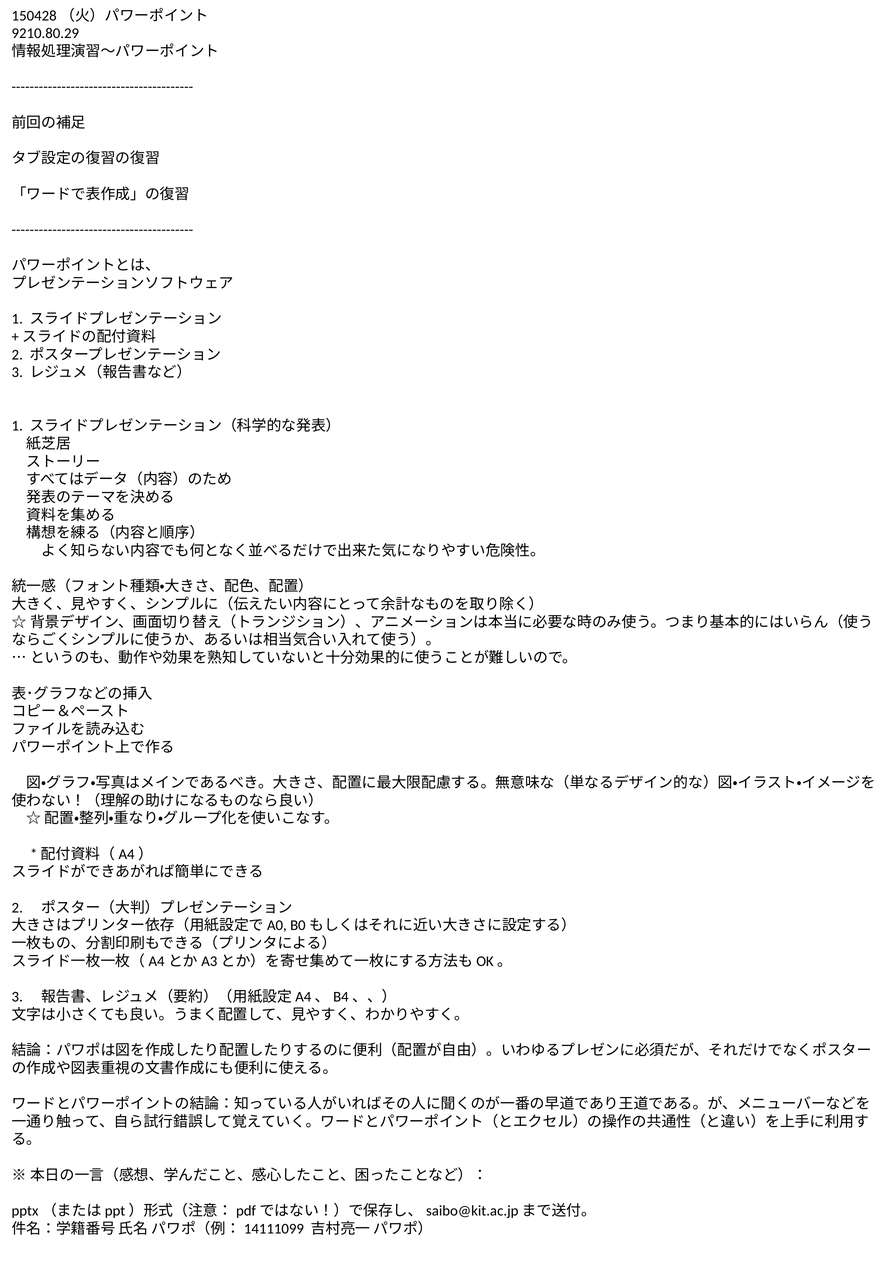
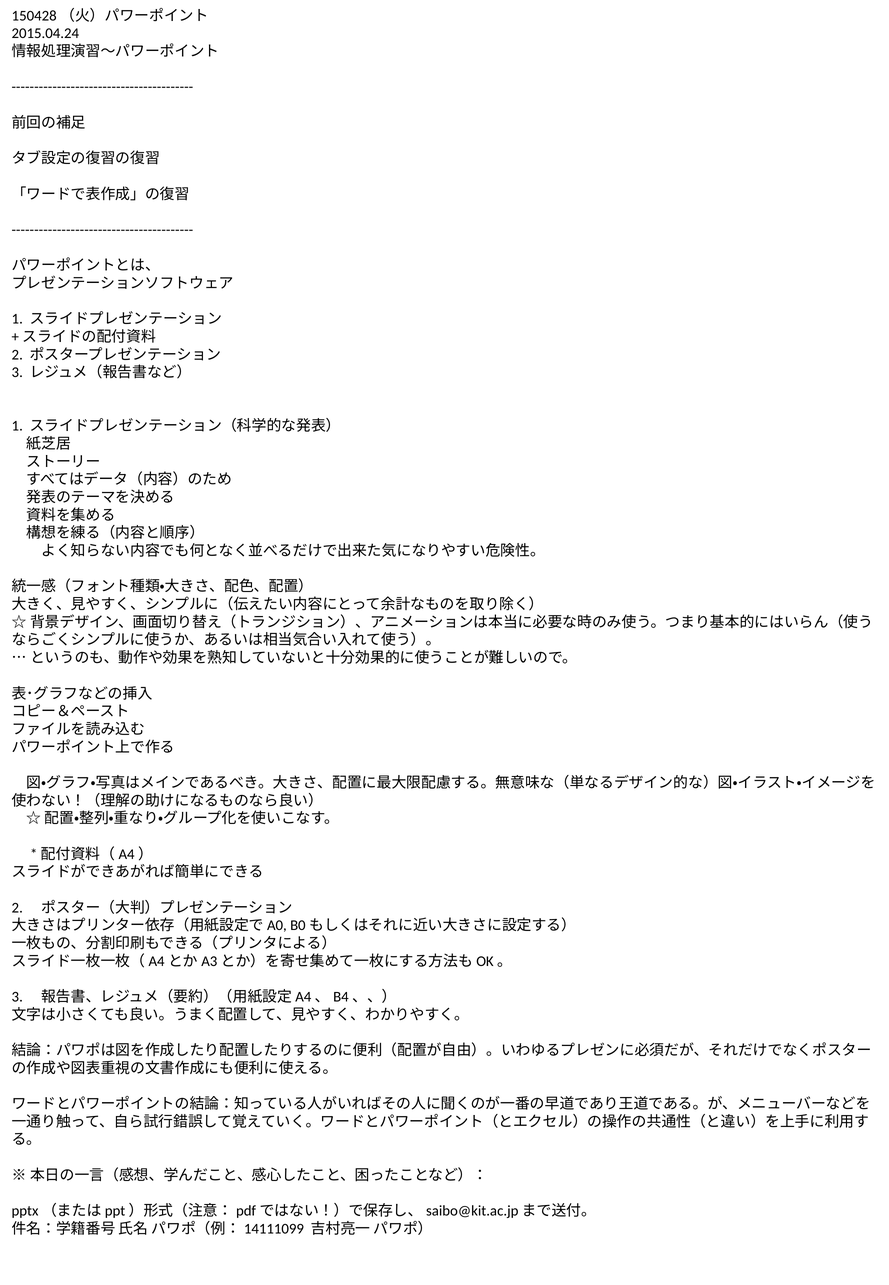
9210.80.29: 9210.80.29 -> 2015.04.24
